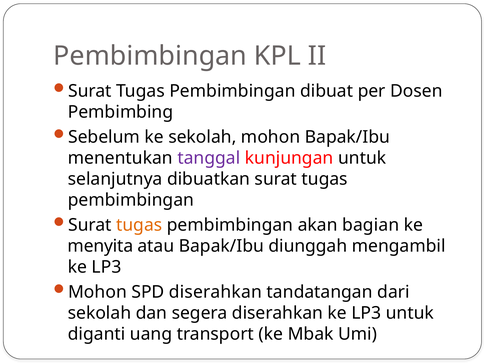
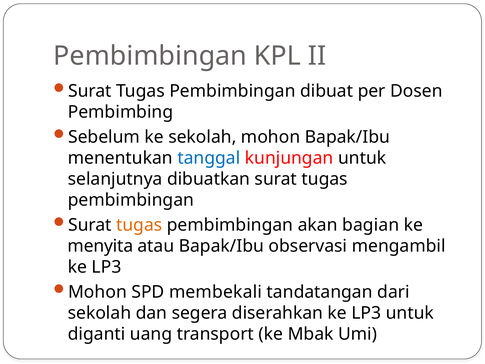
tanggal colour: purple -> blue
diunggah: diunggah -> observasi
SPD diserahkan: diserahkan -> membekali
